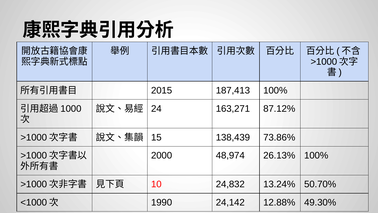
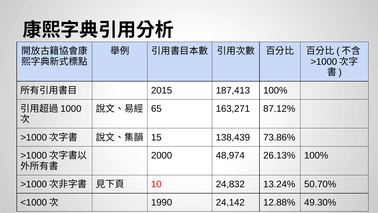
24: 24 -> 65
